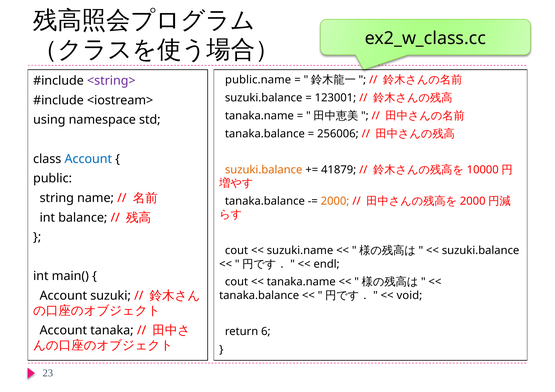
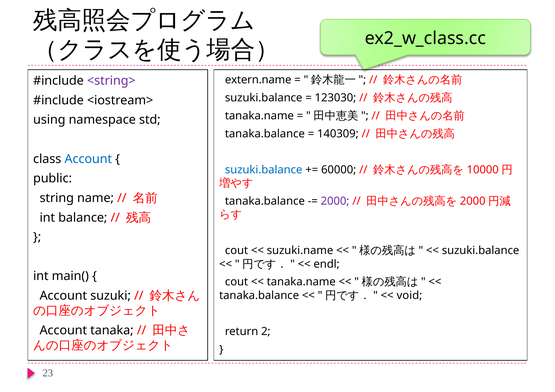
public.name: public.name -> extern.name
123001: 123001 -> 123030
256006: 256006 -> 140309
suzuki.balance at (264, 170) colour: orange -> blue
41879: 41879 -> 60000
2000 colour: orange -> purple
6: 6 -> 2
